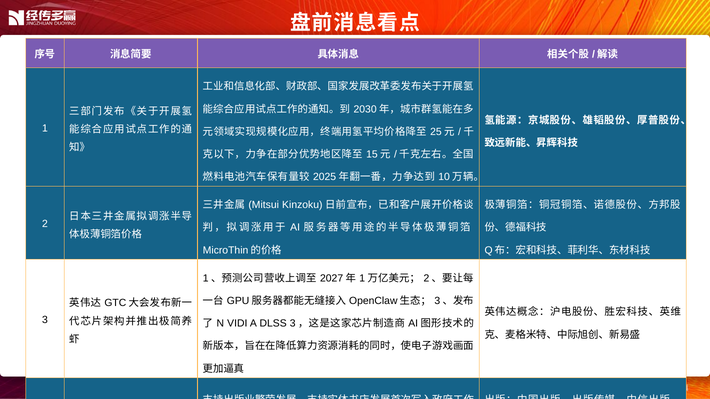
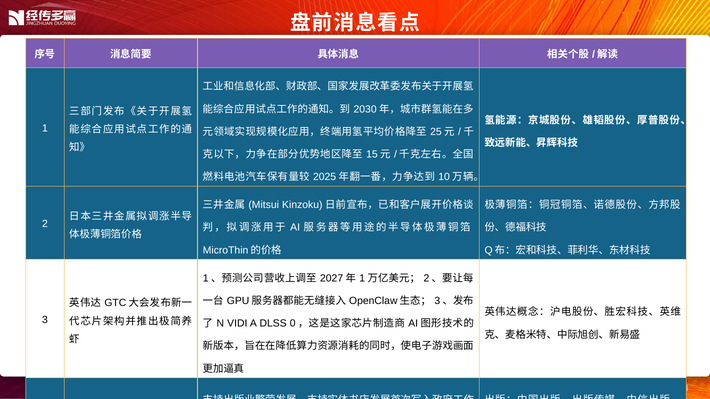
DLSS 3: 3 -> 0
